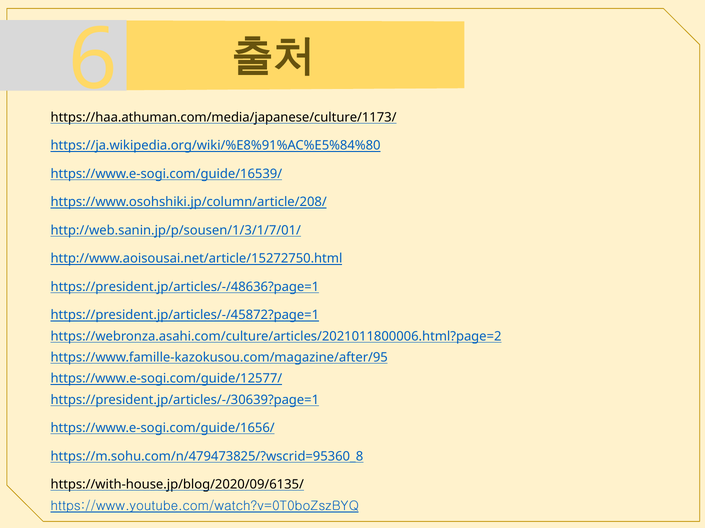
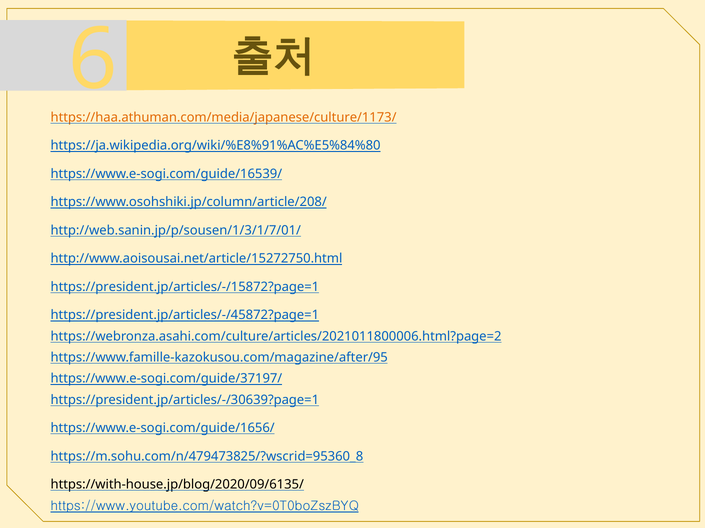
https://haa.athuman.com/media/japanese/culture/1173/ colour: black -> orange
https://president.jp/articles/-/48636?page=1: https://president.jp/articles/-/48636?page=1 -> https://president.jp/articles/-/15872?page=1
https://www.e-sogi.com/guide/12577/: https://www.e-sogi.com/guide/12577/ -> https://www.e-sogi.com/guide/37197/
